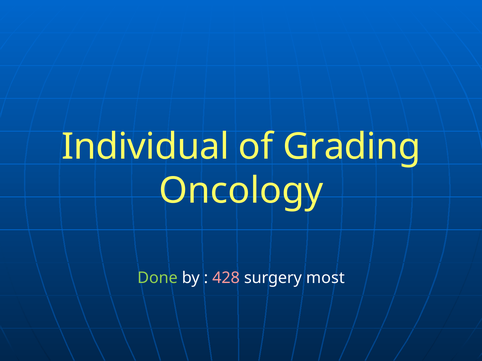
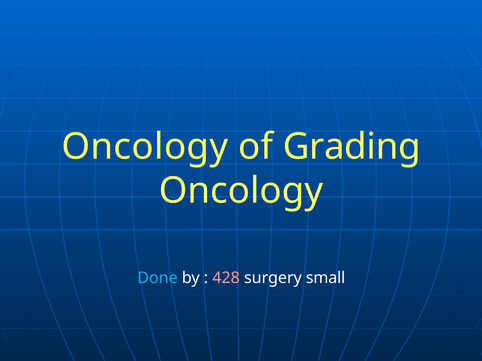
Individual at (145, 147): Individual -> Oncology
Done colour: light green -> light blue
most: most -> small
